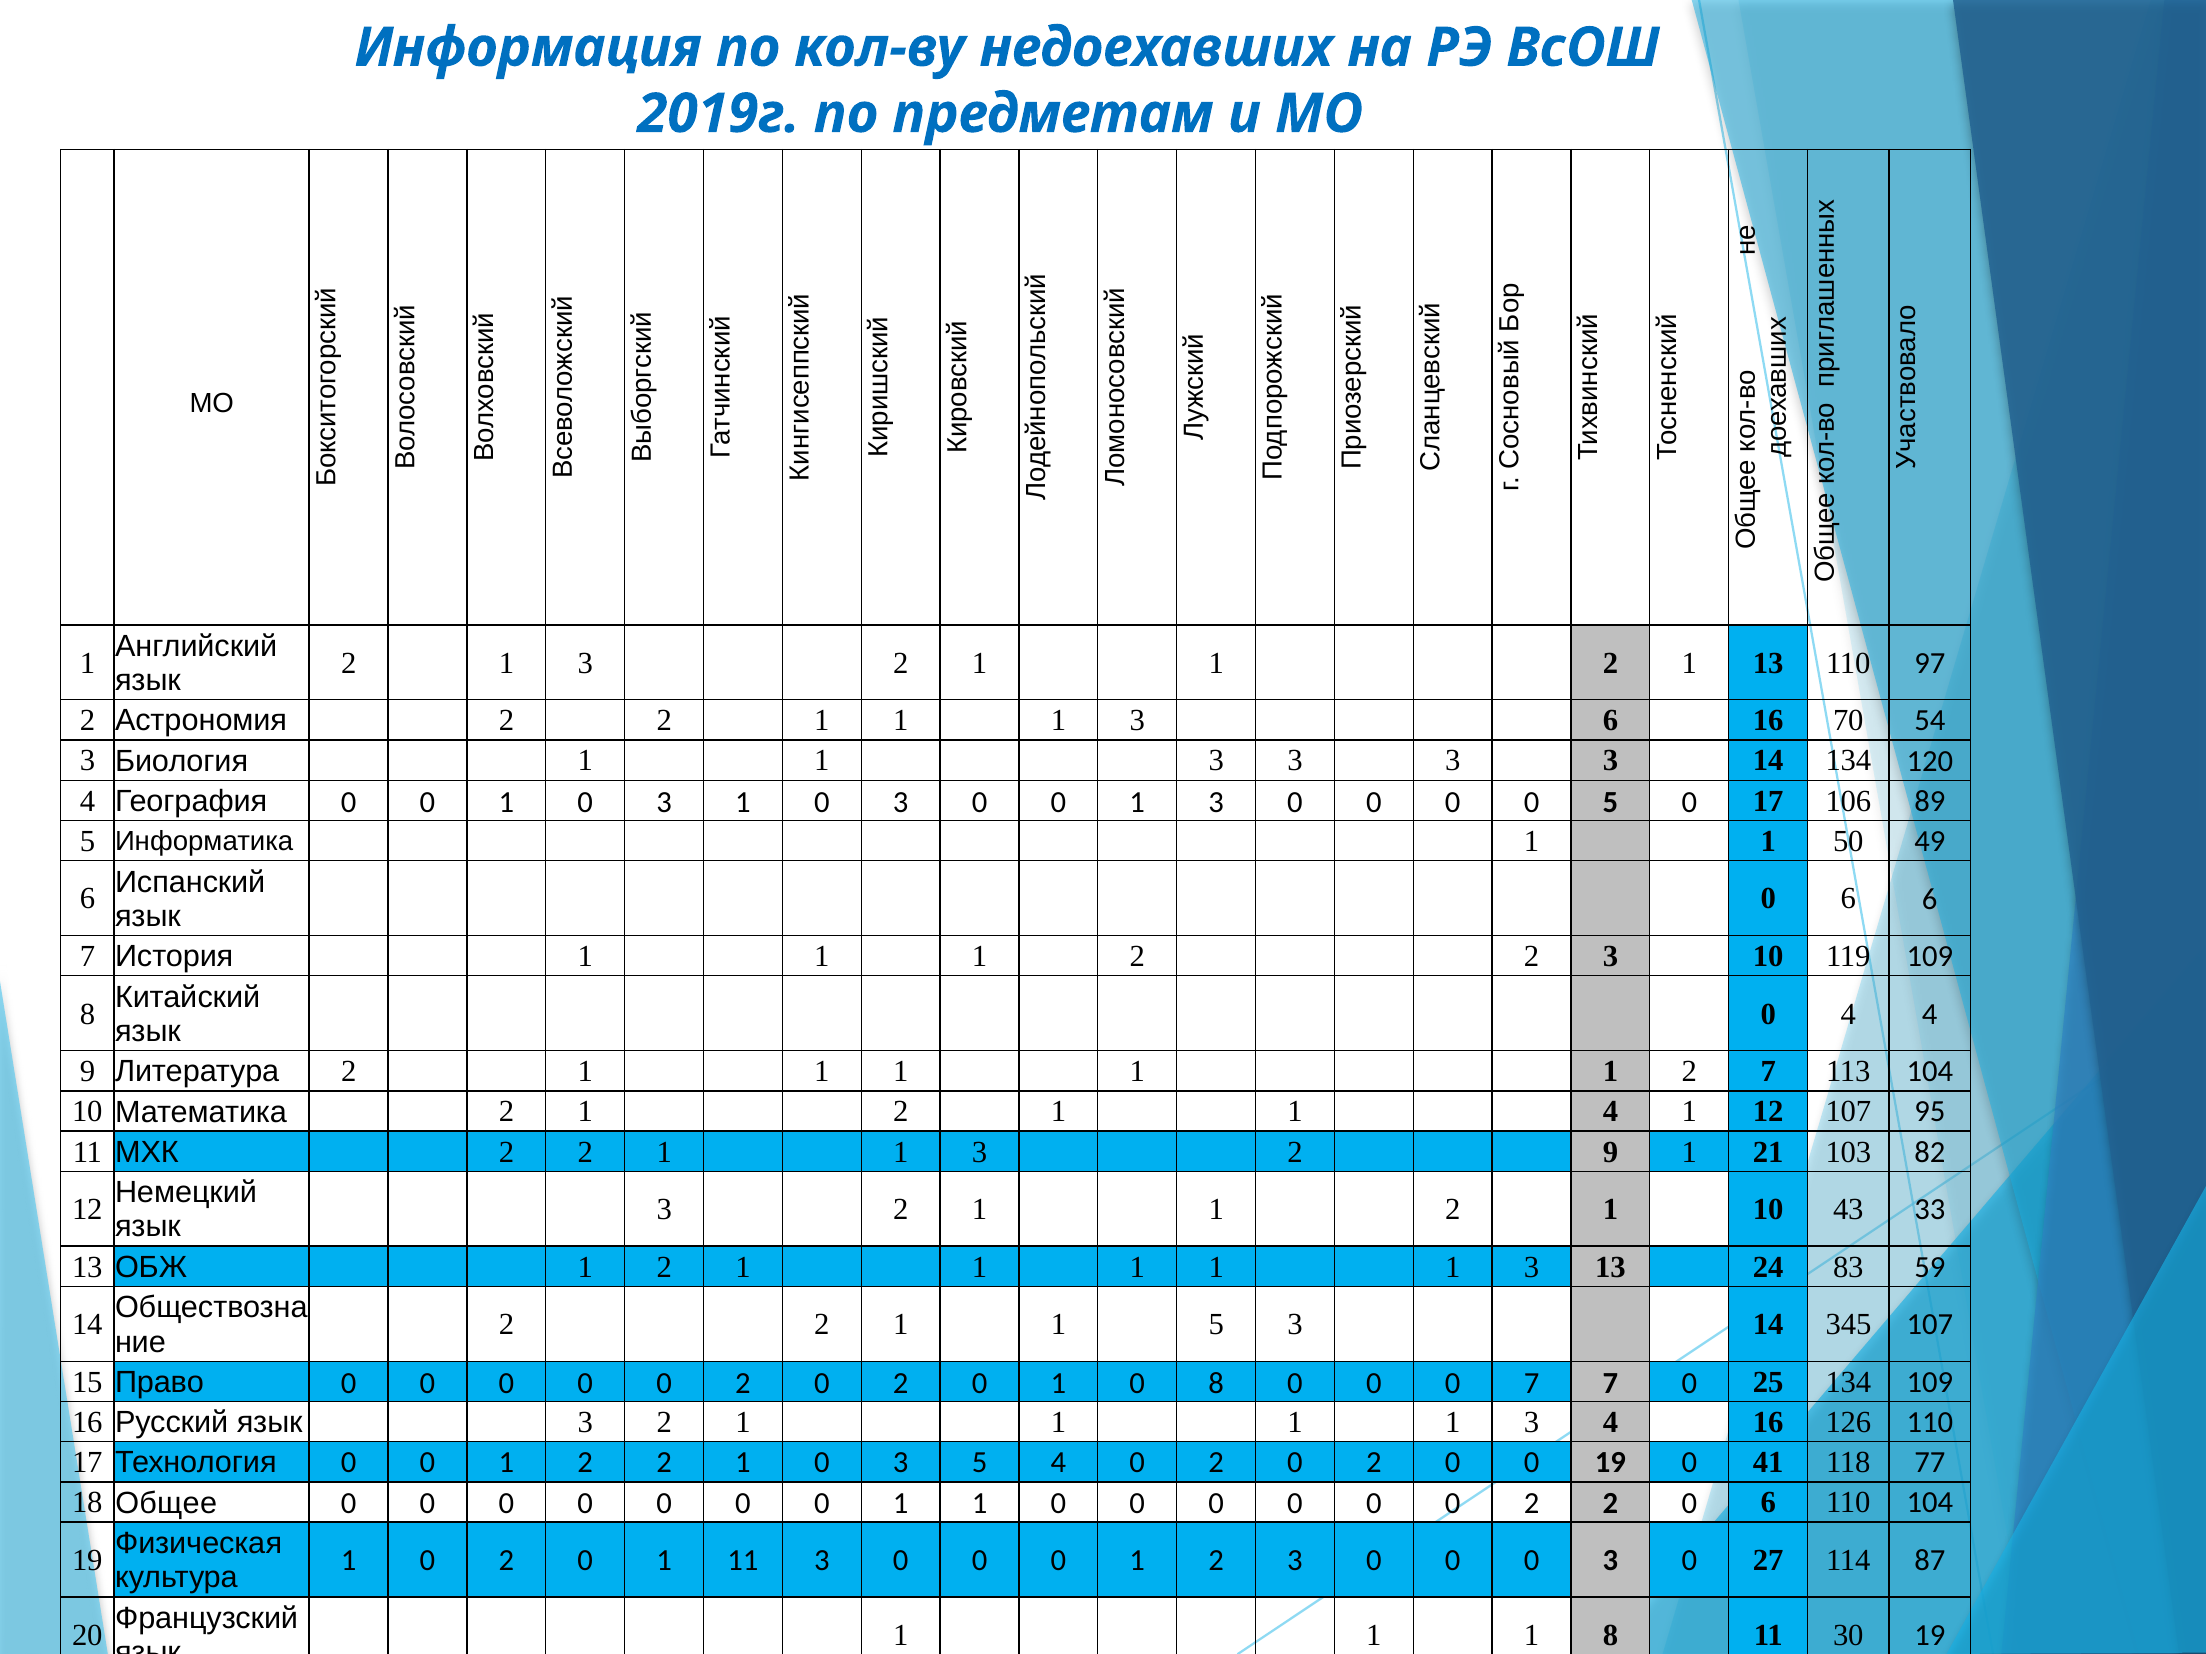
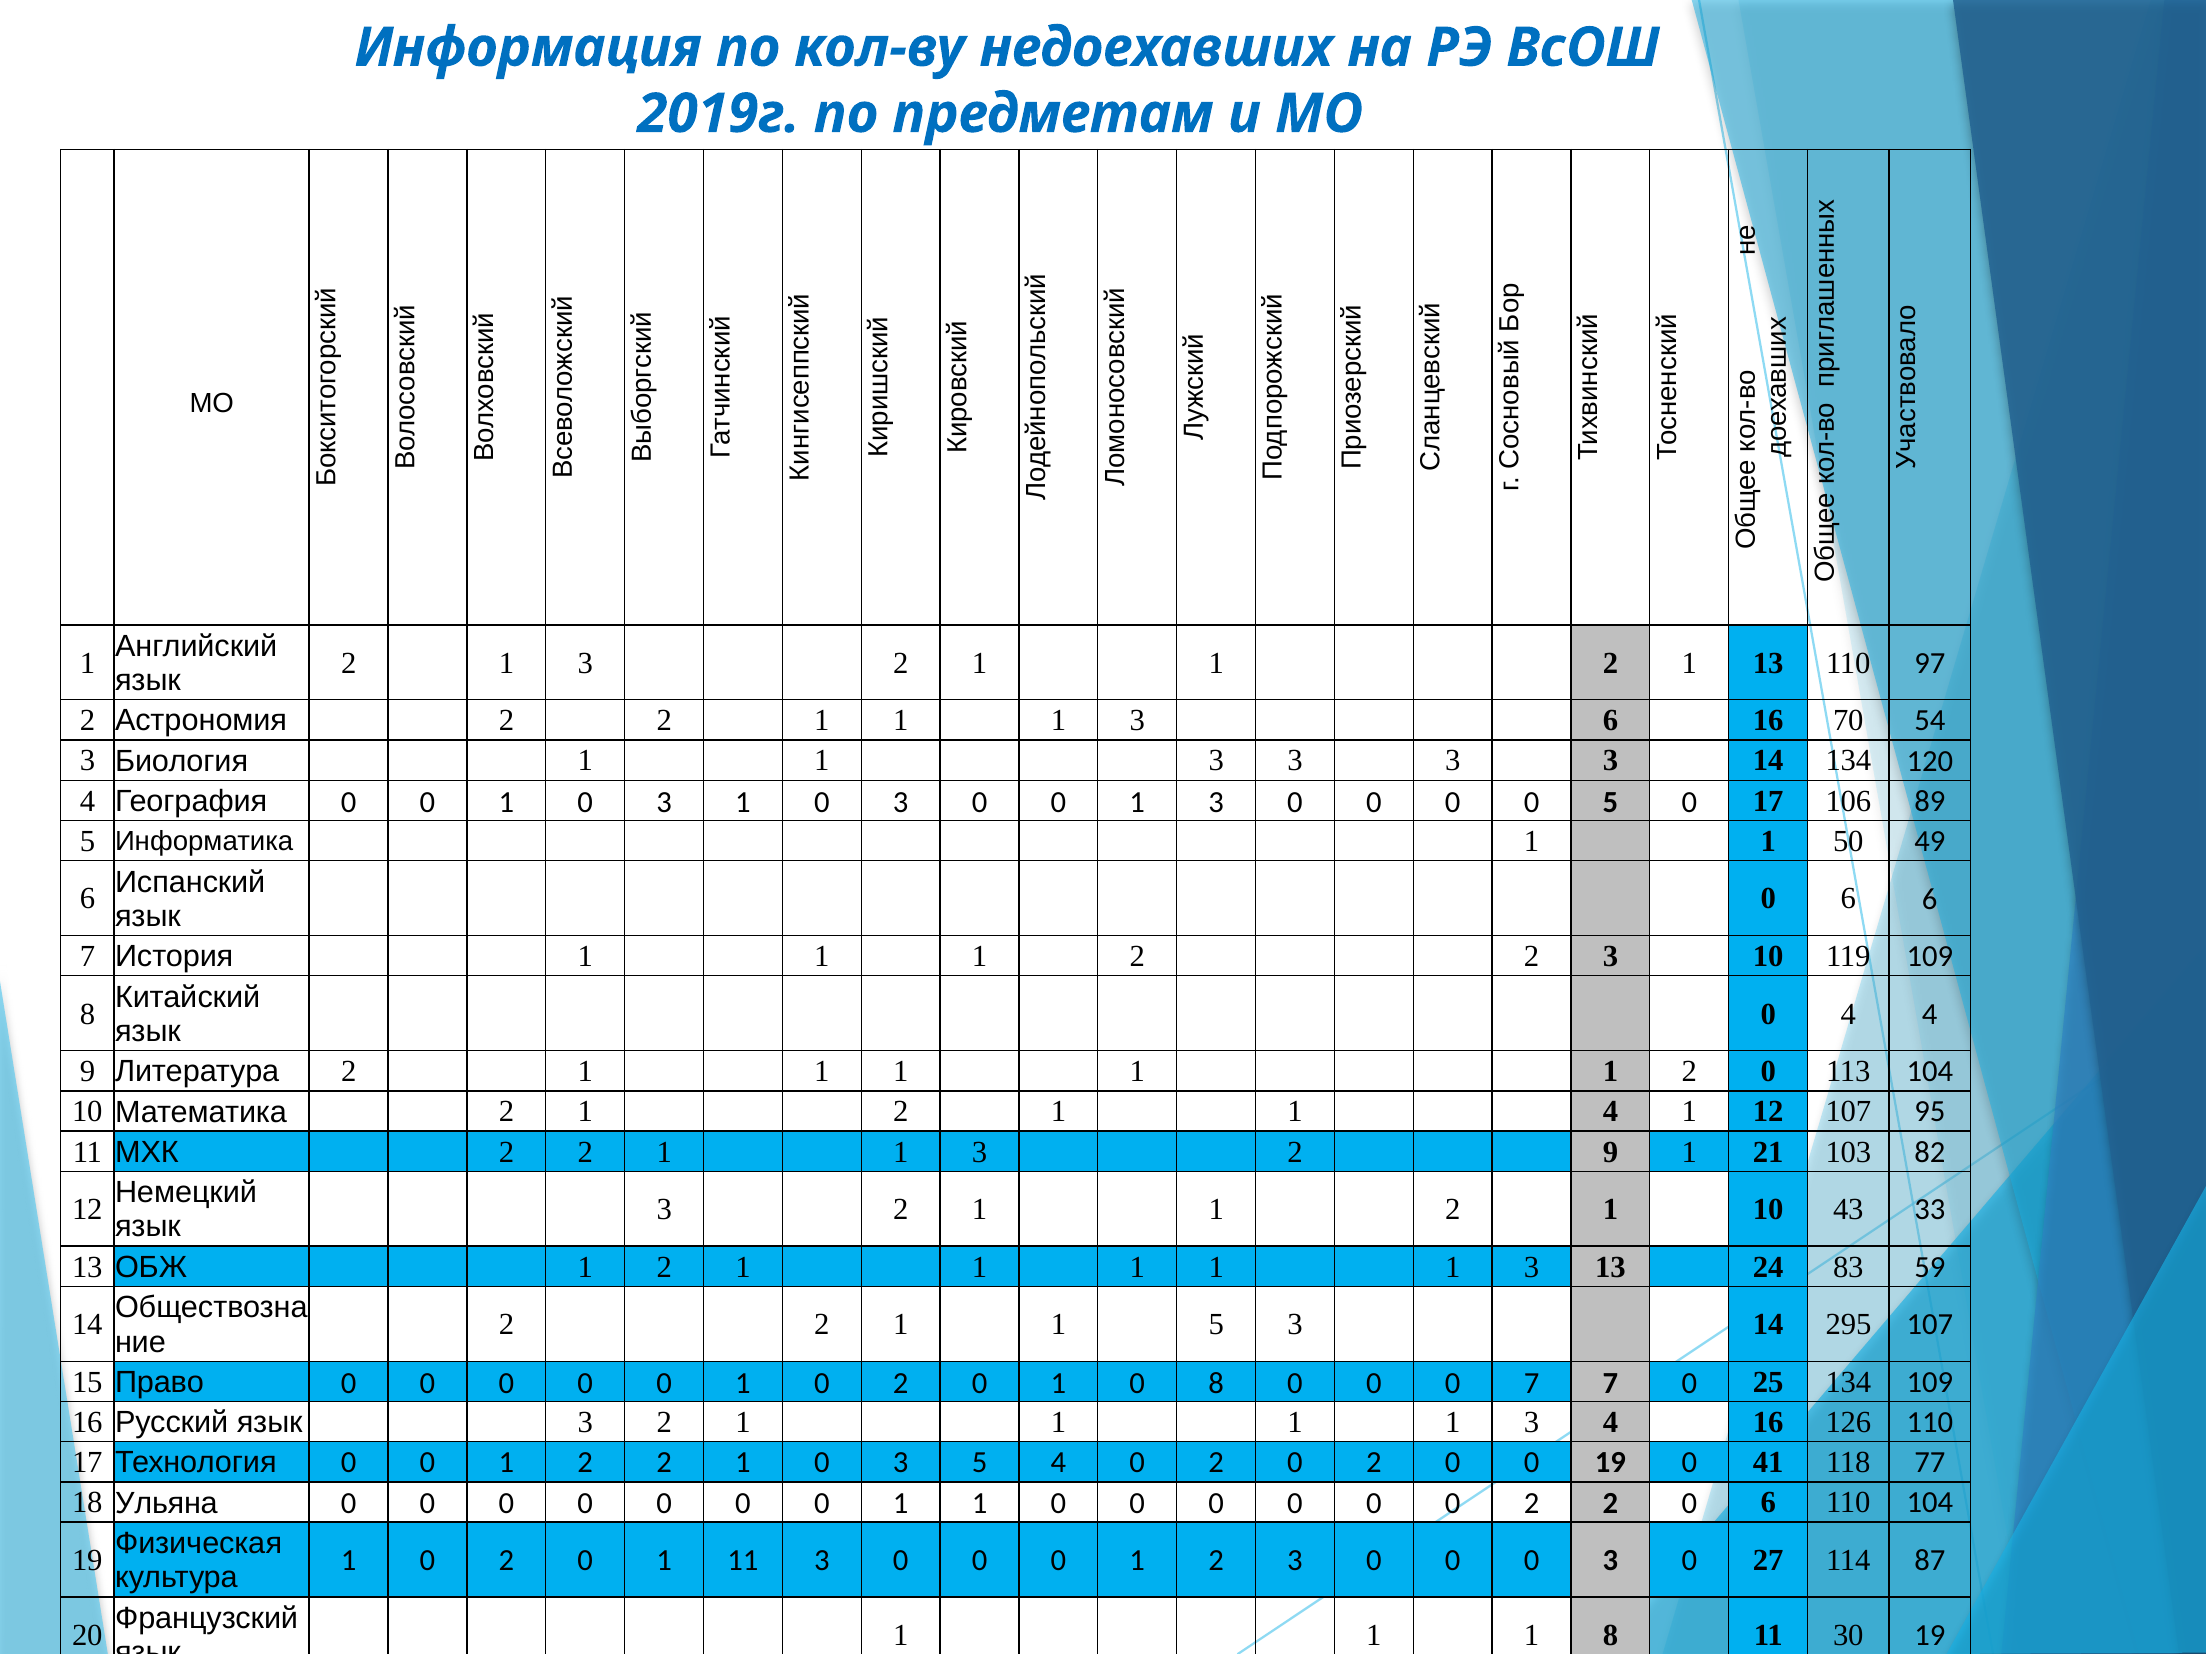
1 2 7: 7 -> 0
345: 345 -> 295
2 at (743, 1384): 2 -> 1
Общее: Общее -> Ульяна
